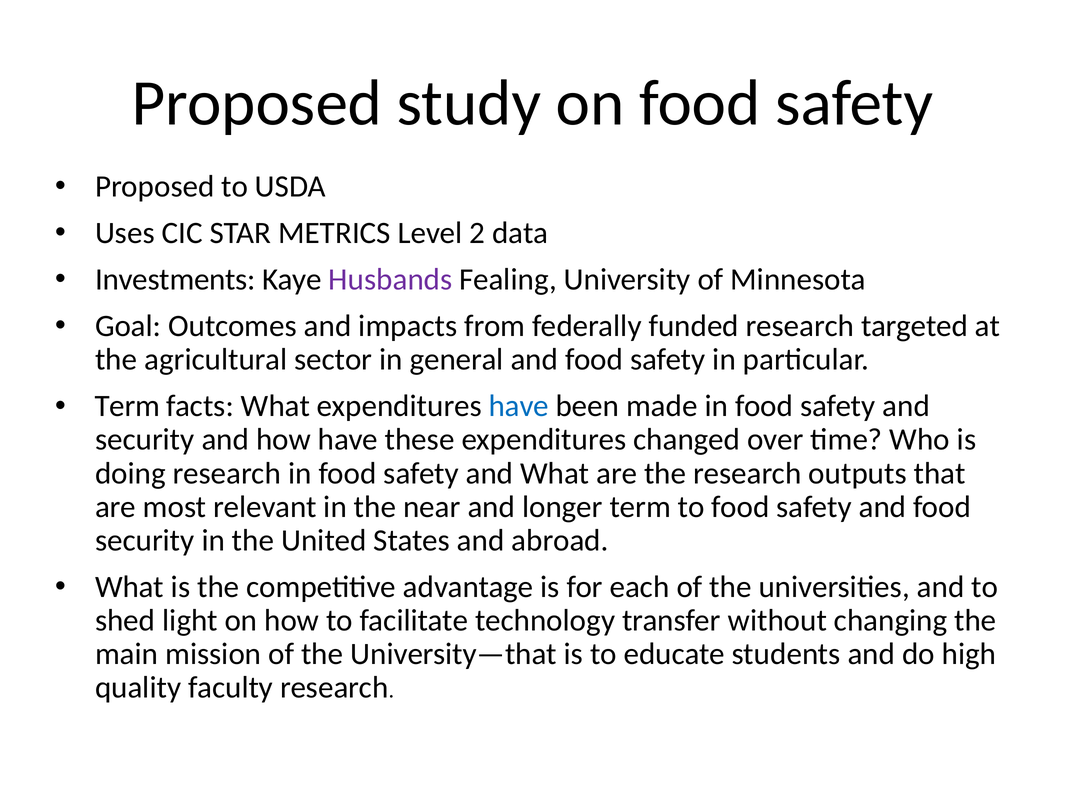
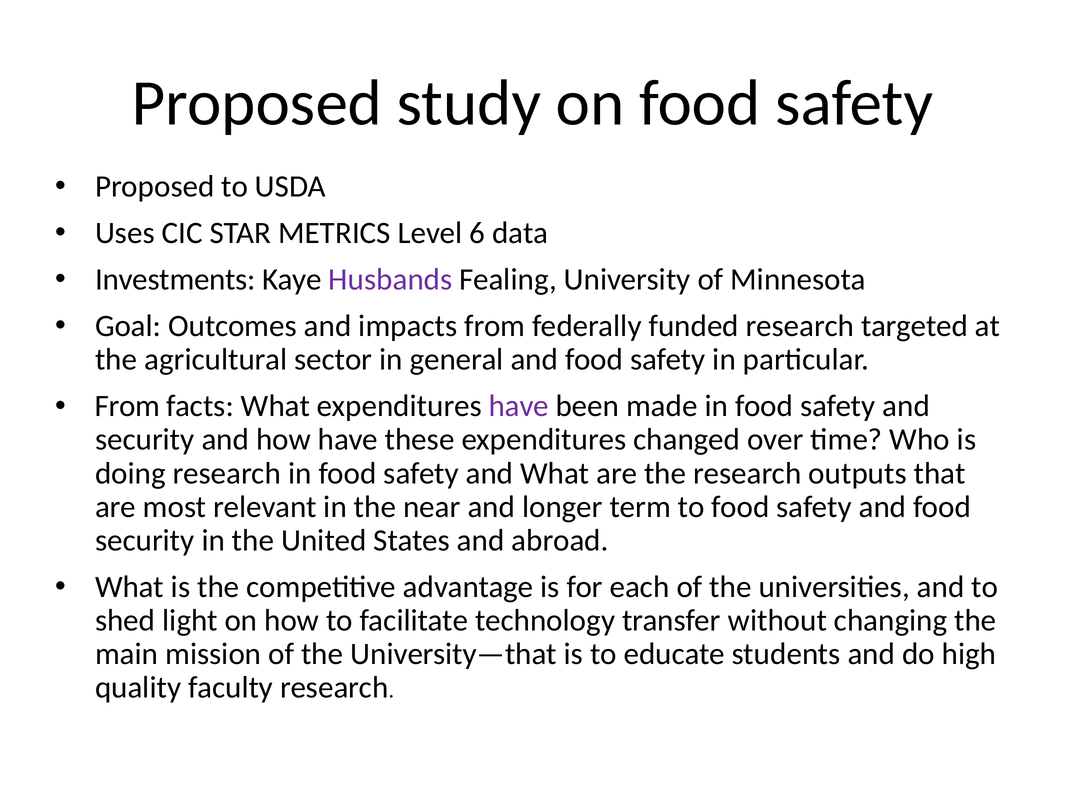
2: 2 -> 6
Term at (127, 406): Term -> From
have at (519, 406) colour: blue -> purple
